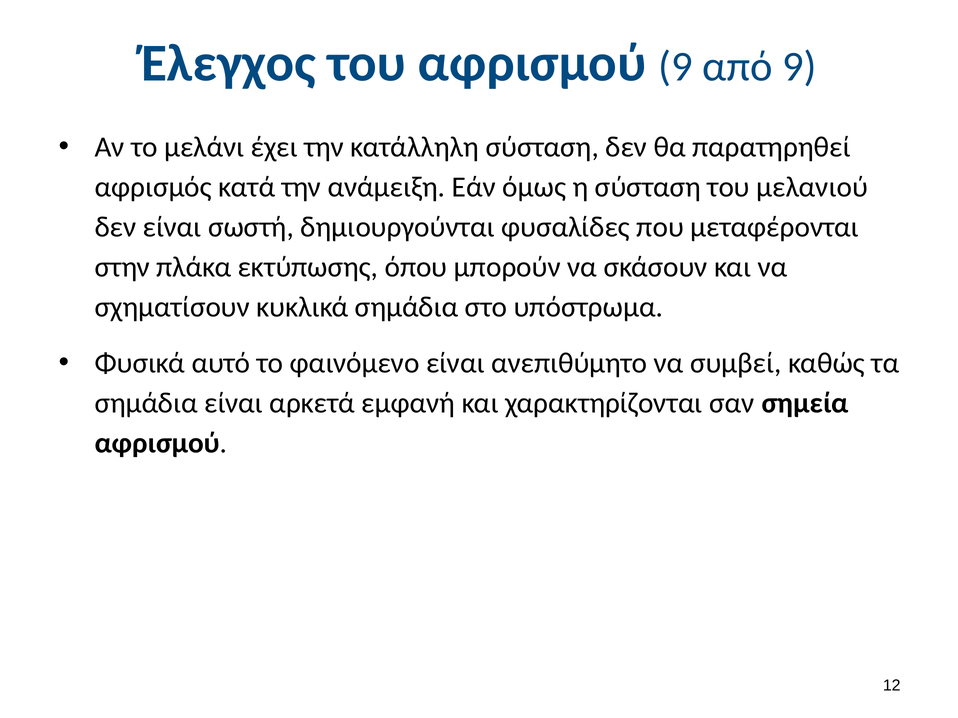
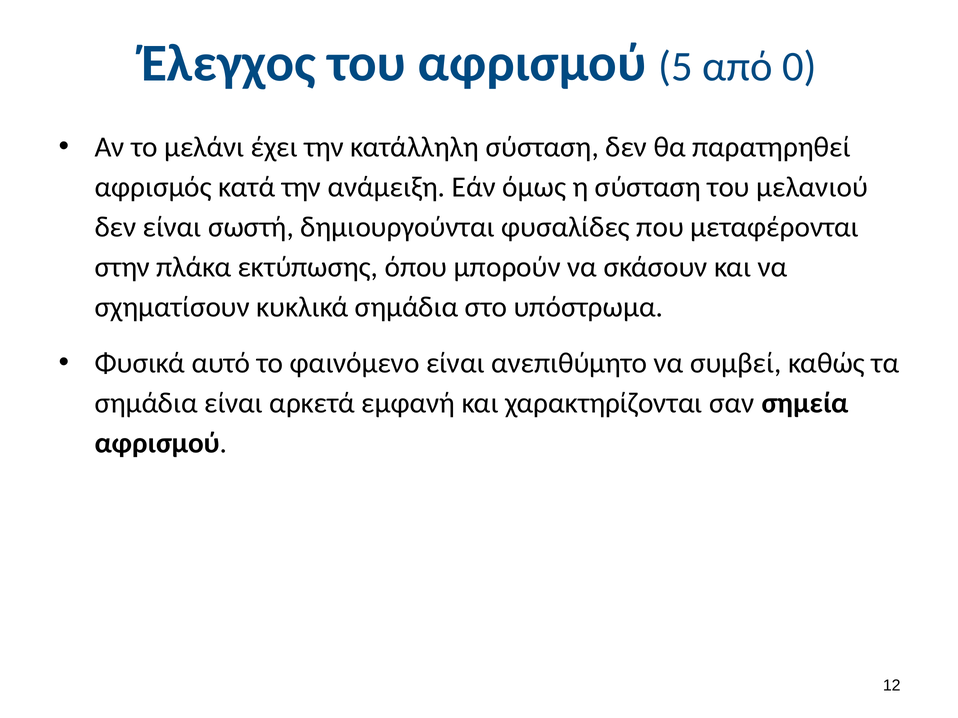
αφρισμού 9: 9 -> 5
από 9: 9 -> 0
